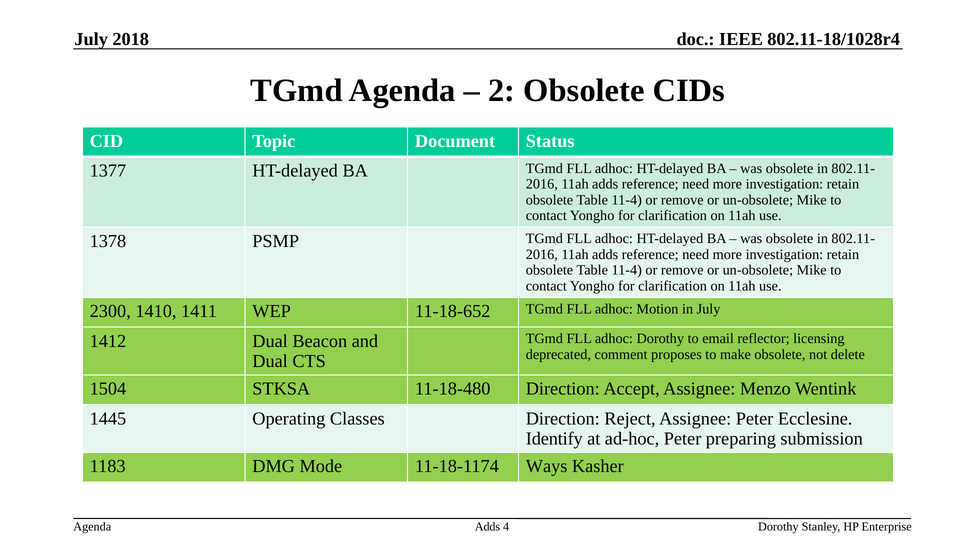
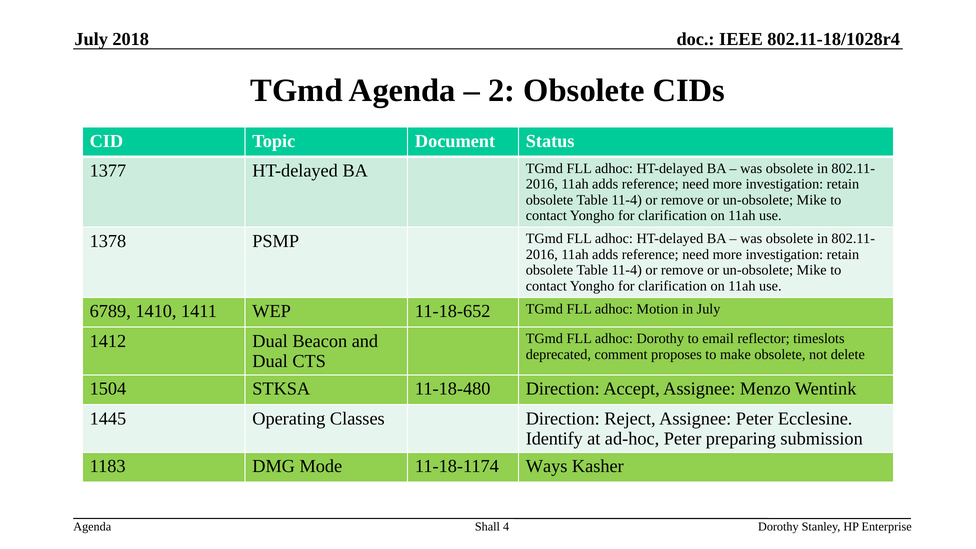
2300: 2300 -> 6789
licensing: licensing -> timeslots
Adds at (488, 527): Adds -> Shall
